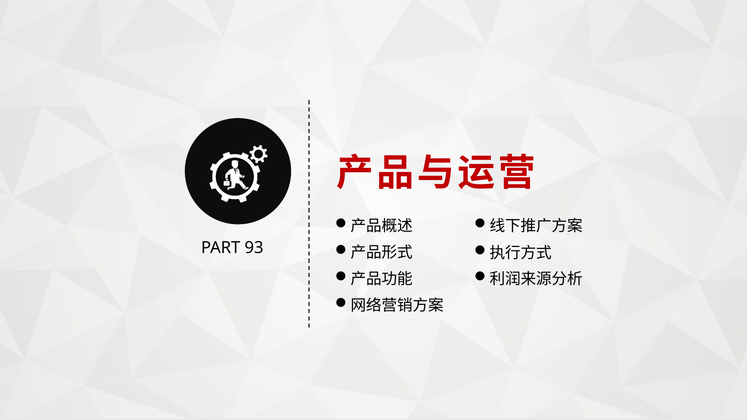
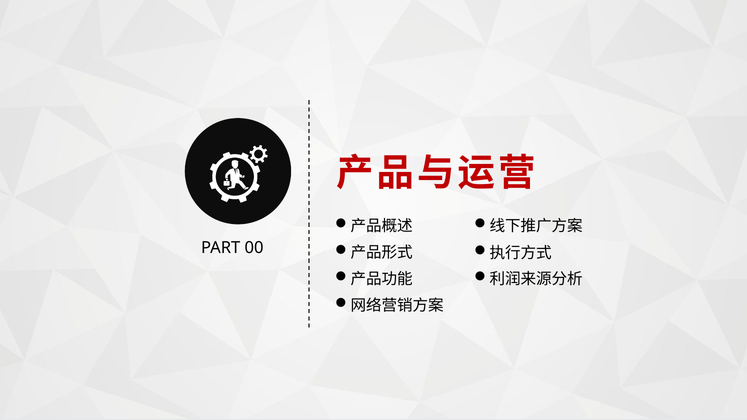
93: 93 -> 00
